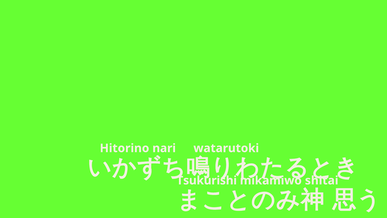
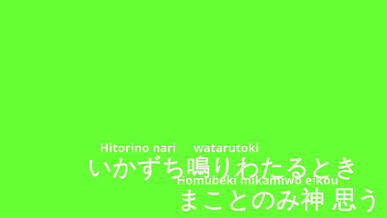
Tsukurishi: Tsukurishi -> Homubeki
shitai: shitai -> eikou
